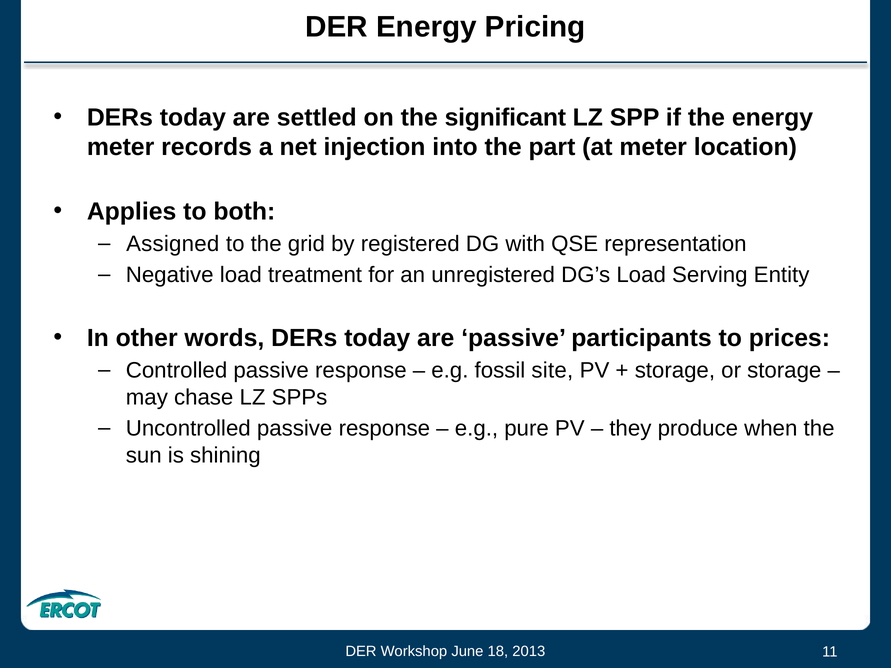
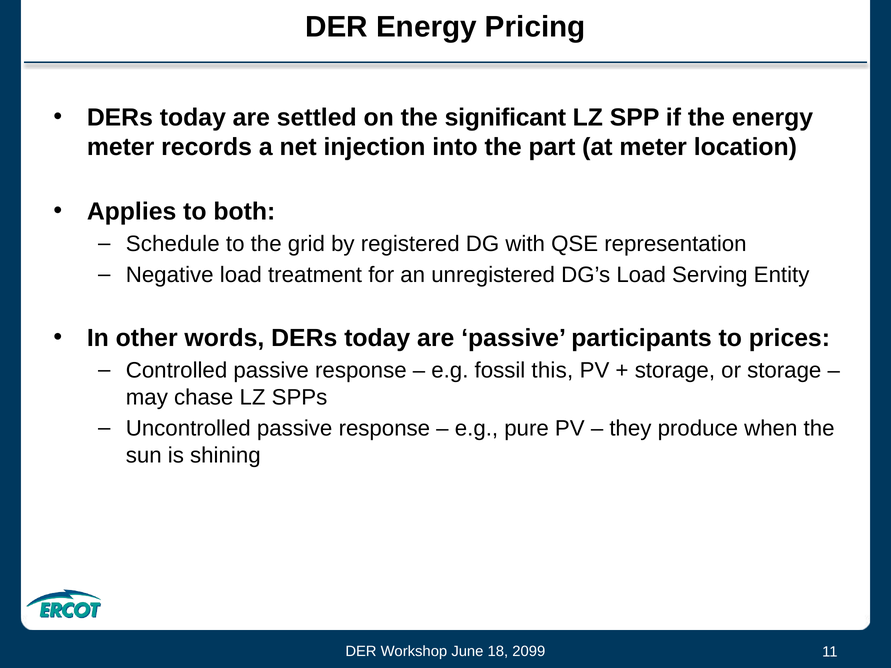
Assigned: Assigned -> Schedule
site: site -> this
2013: 2013 -> 2099
